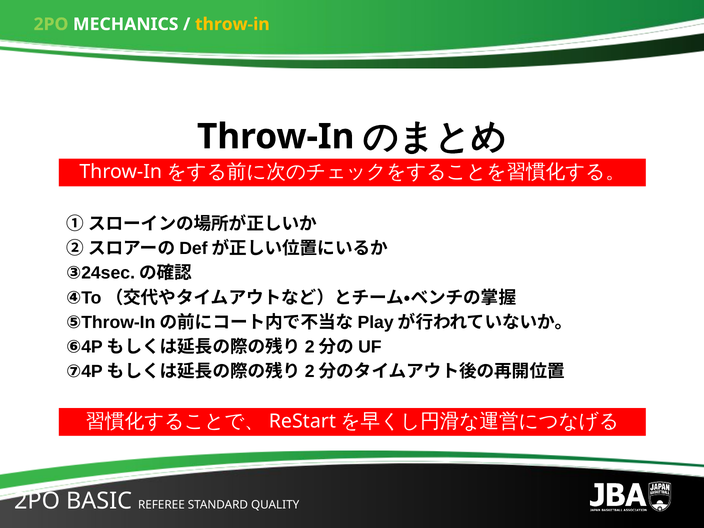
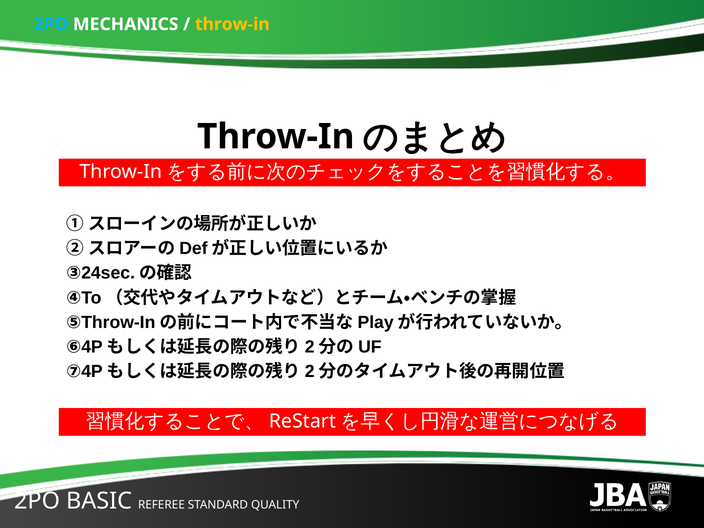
2PO at (51, 24) colour: light green -> light blue
